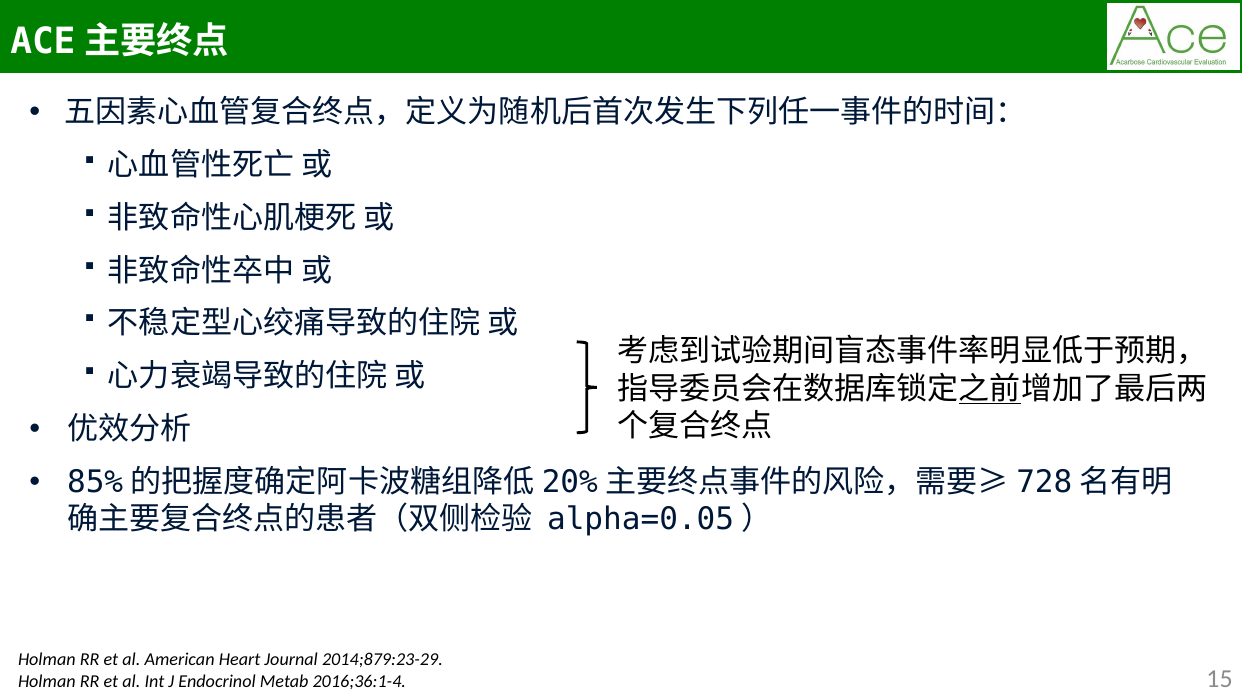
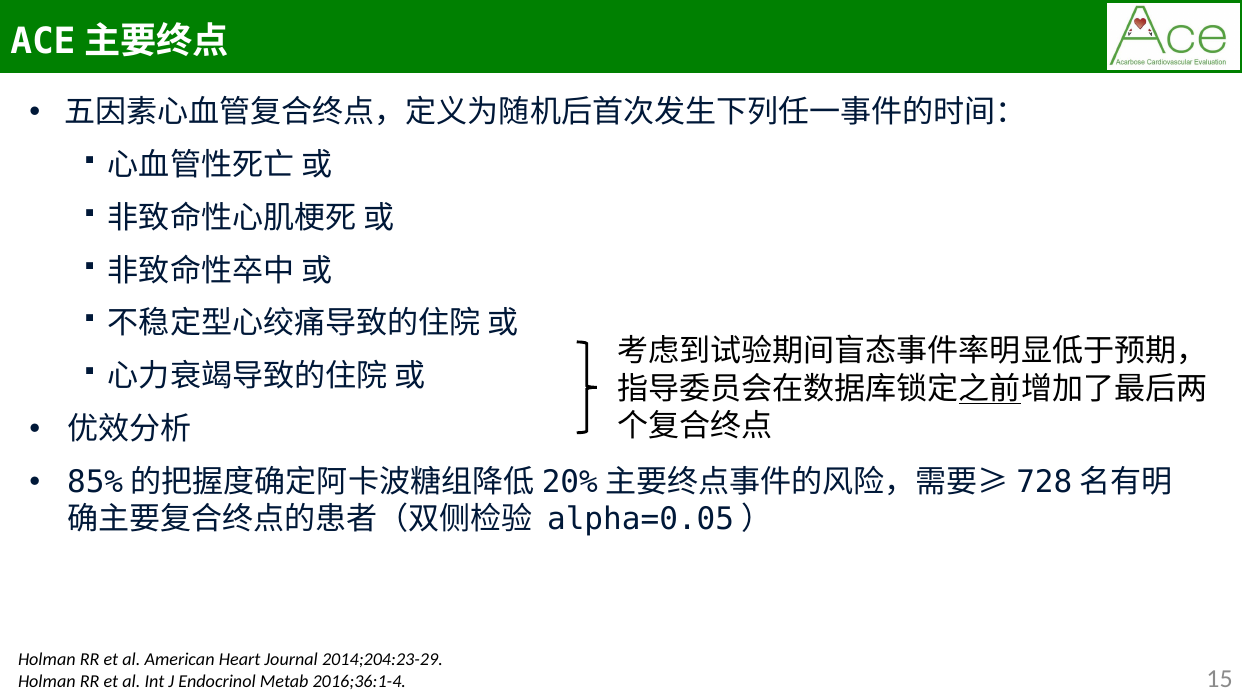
2014;879:23-29: 2014;879:23-29 -> 2014;204:23-29
